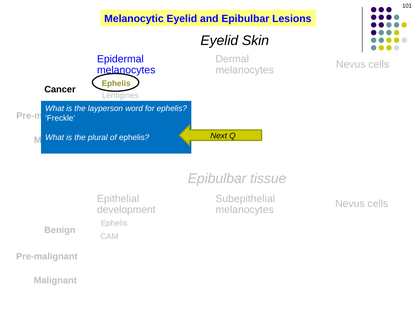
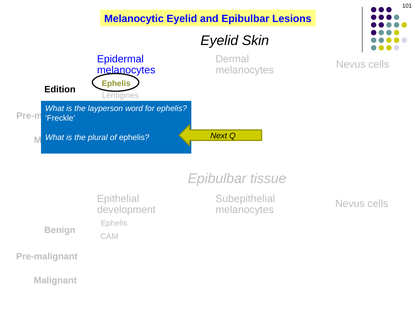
Cancer: Cancer -> Edition
